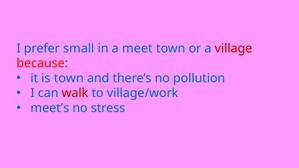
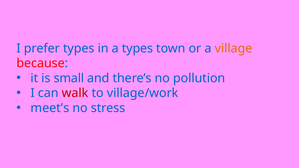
prefer small: small -> types
a meet: meet -> types
village colour: red -> orange
is town: town -> small
